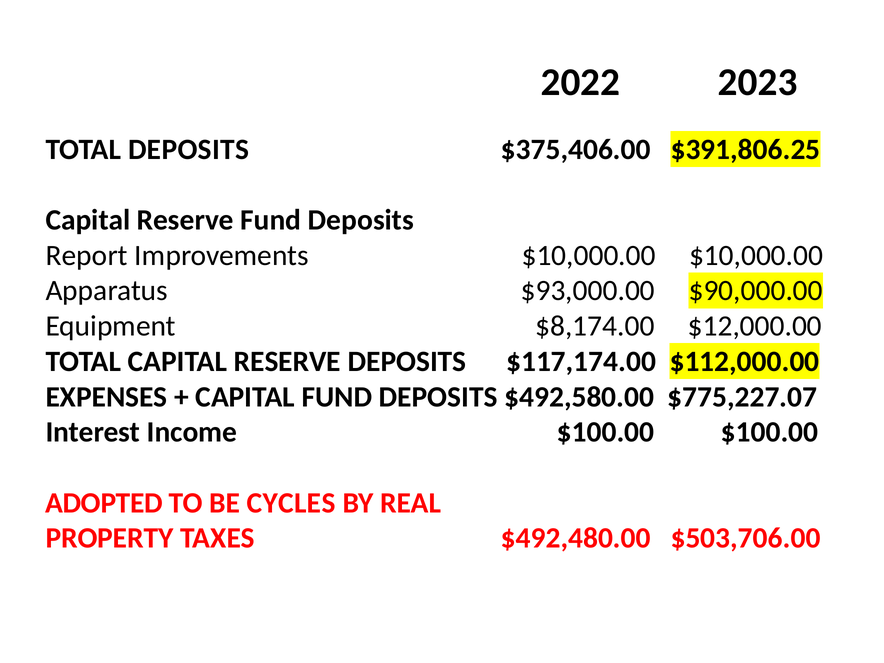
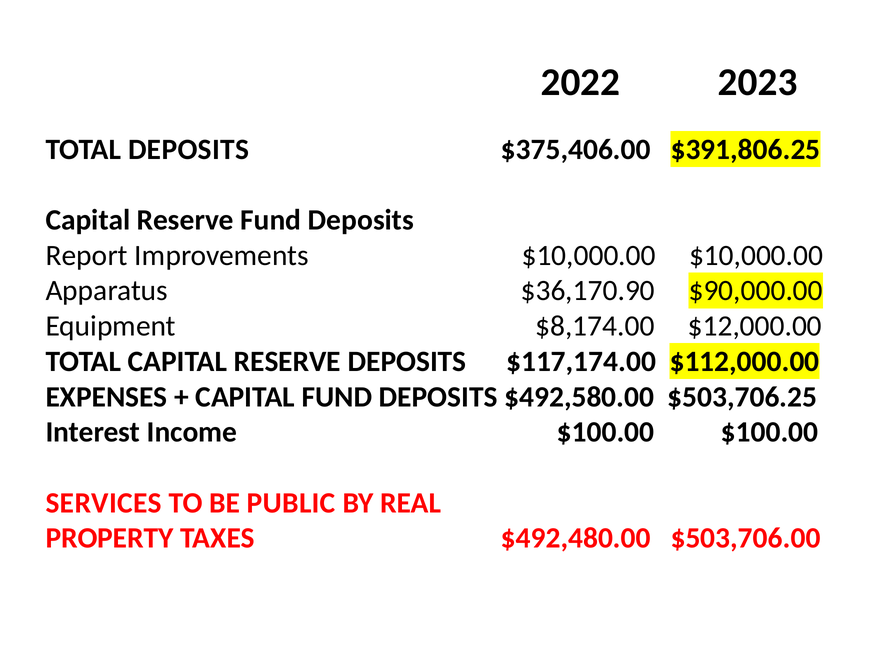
$93,000.00: $93,000.00 -> $36,170.90
$775,227.07: $775,227.07 -> $503,706.25
ADOPTED: ADOPTED -> SERVICES
CYCLES: CYCLES -> PUBLIC
